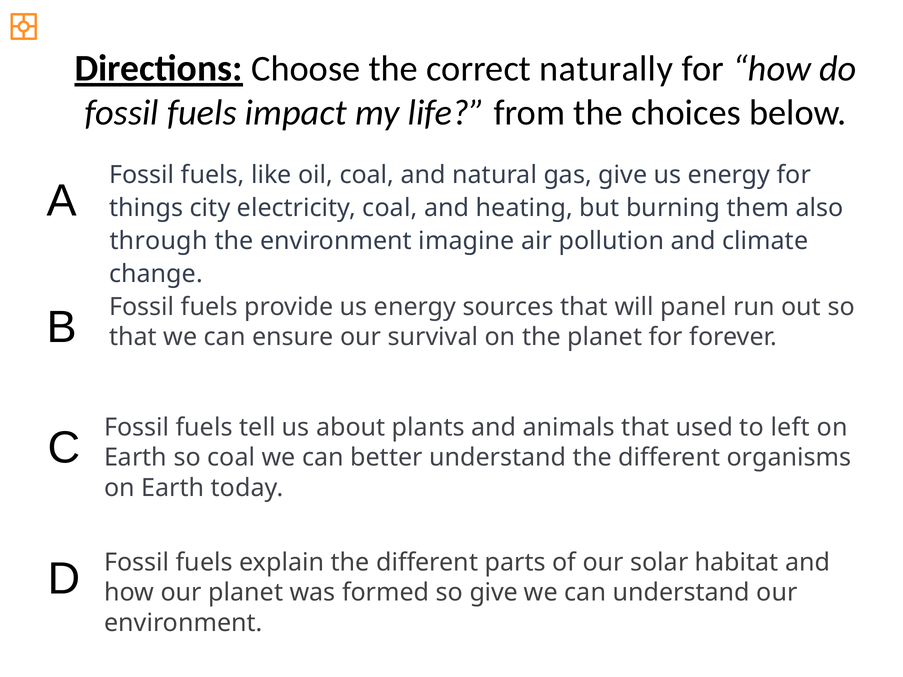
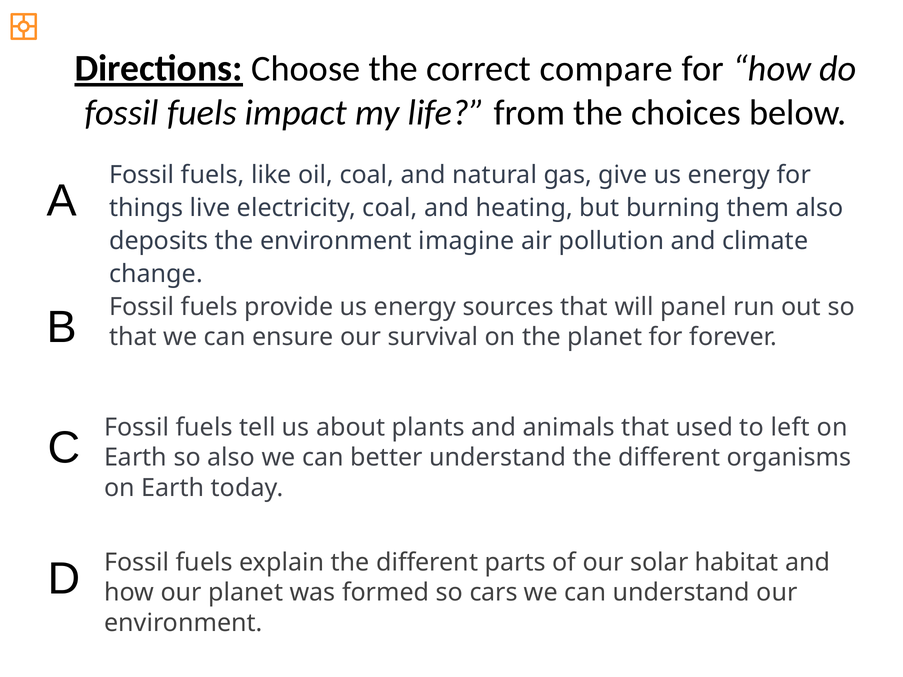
naturally: naturally -> compare
city: city -> live
through: through -> deposits
so coal: coal -> also
so give: give -> cars
